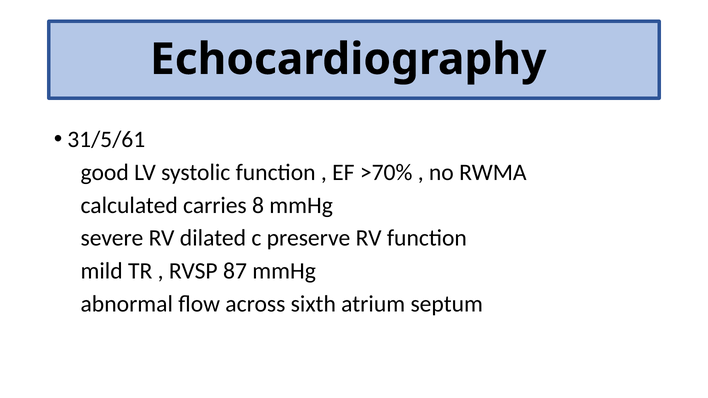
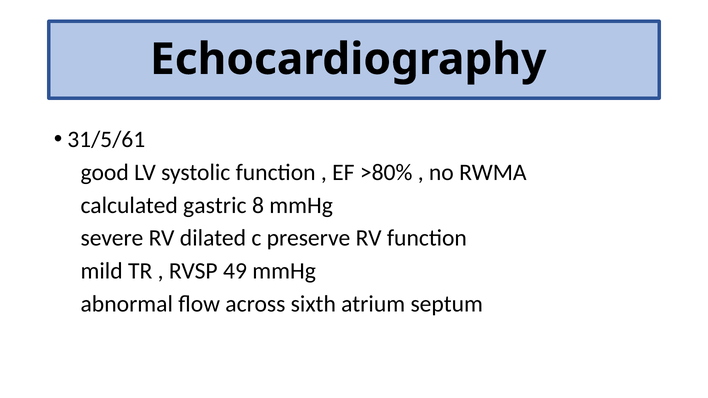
>70%: >70% -> >80%
carries: carries -> gastric
87: 87 -> 49
